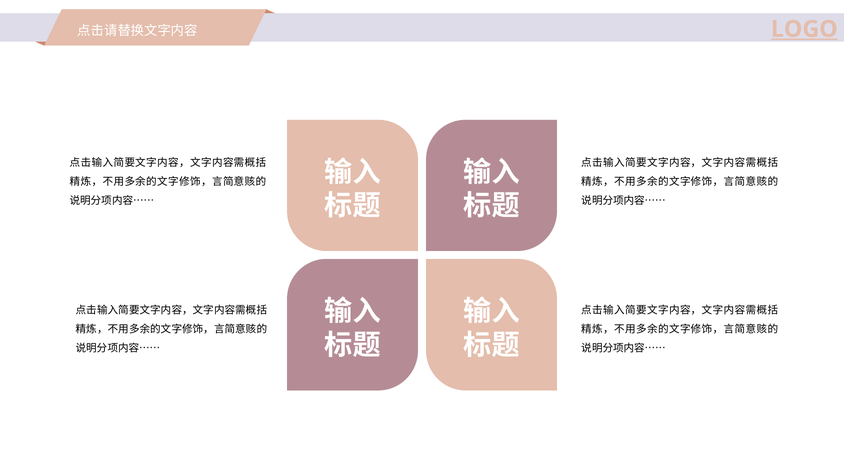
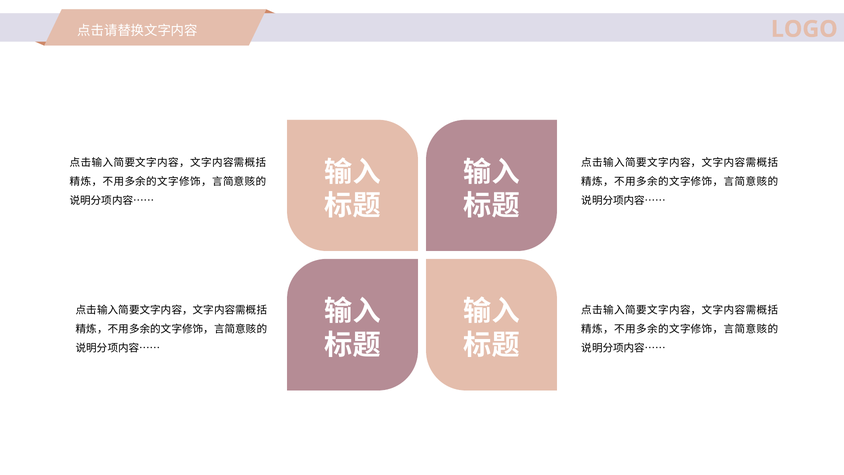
LOGO underline: present -> none
